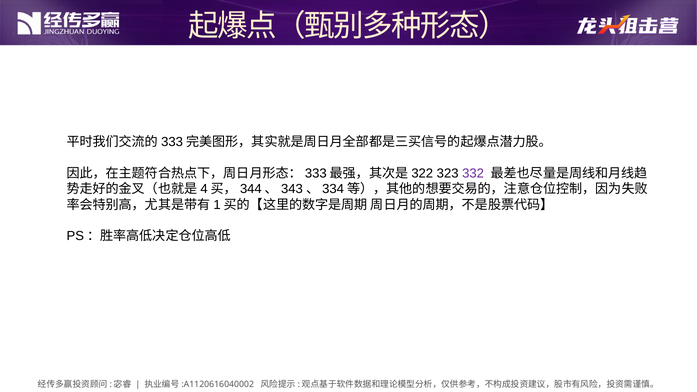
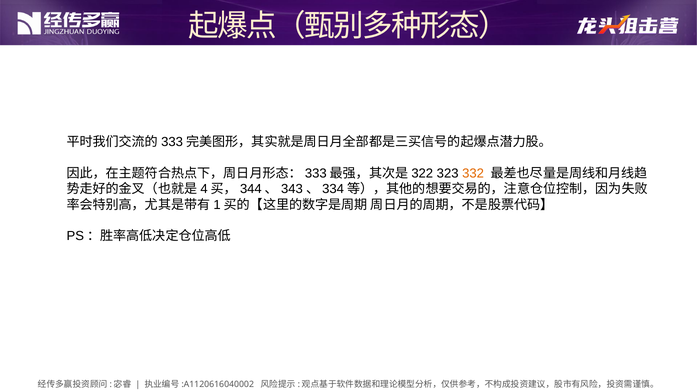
332 colour: purple -> orange
